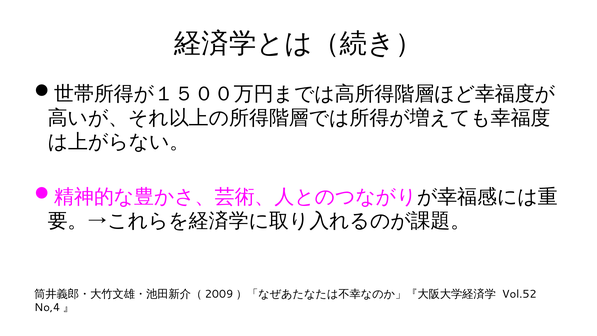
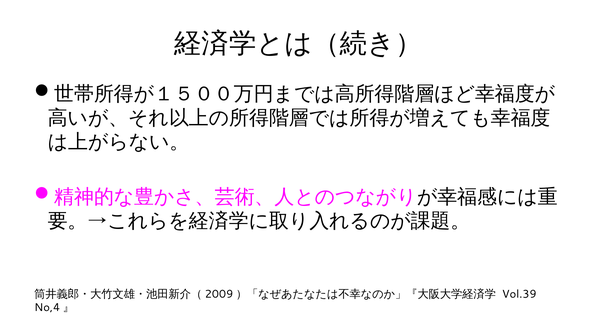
Vol.52: Vol.52 -> Vol.39
